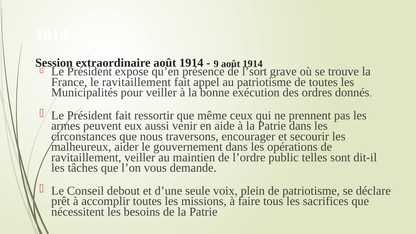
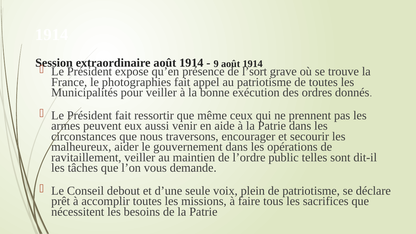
le ravitaillement: ravitaillement -> photographies
